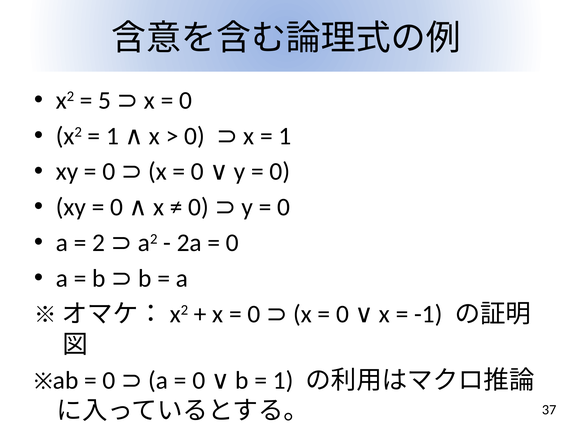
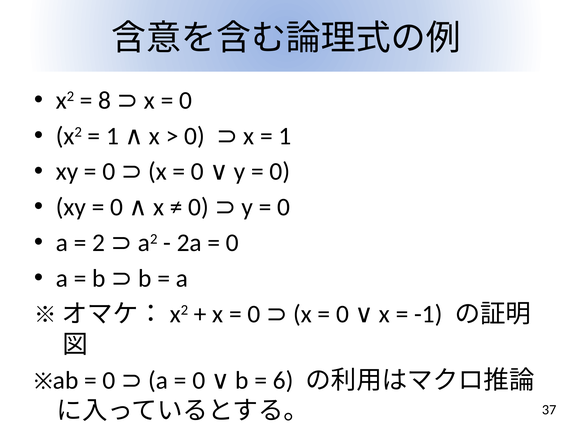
5: 5 -> 8
1 at (283, 380): 1 -> 6
